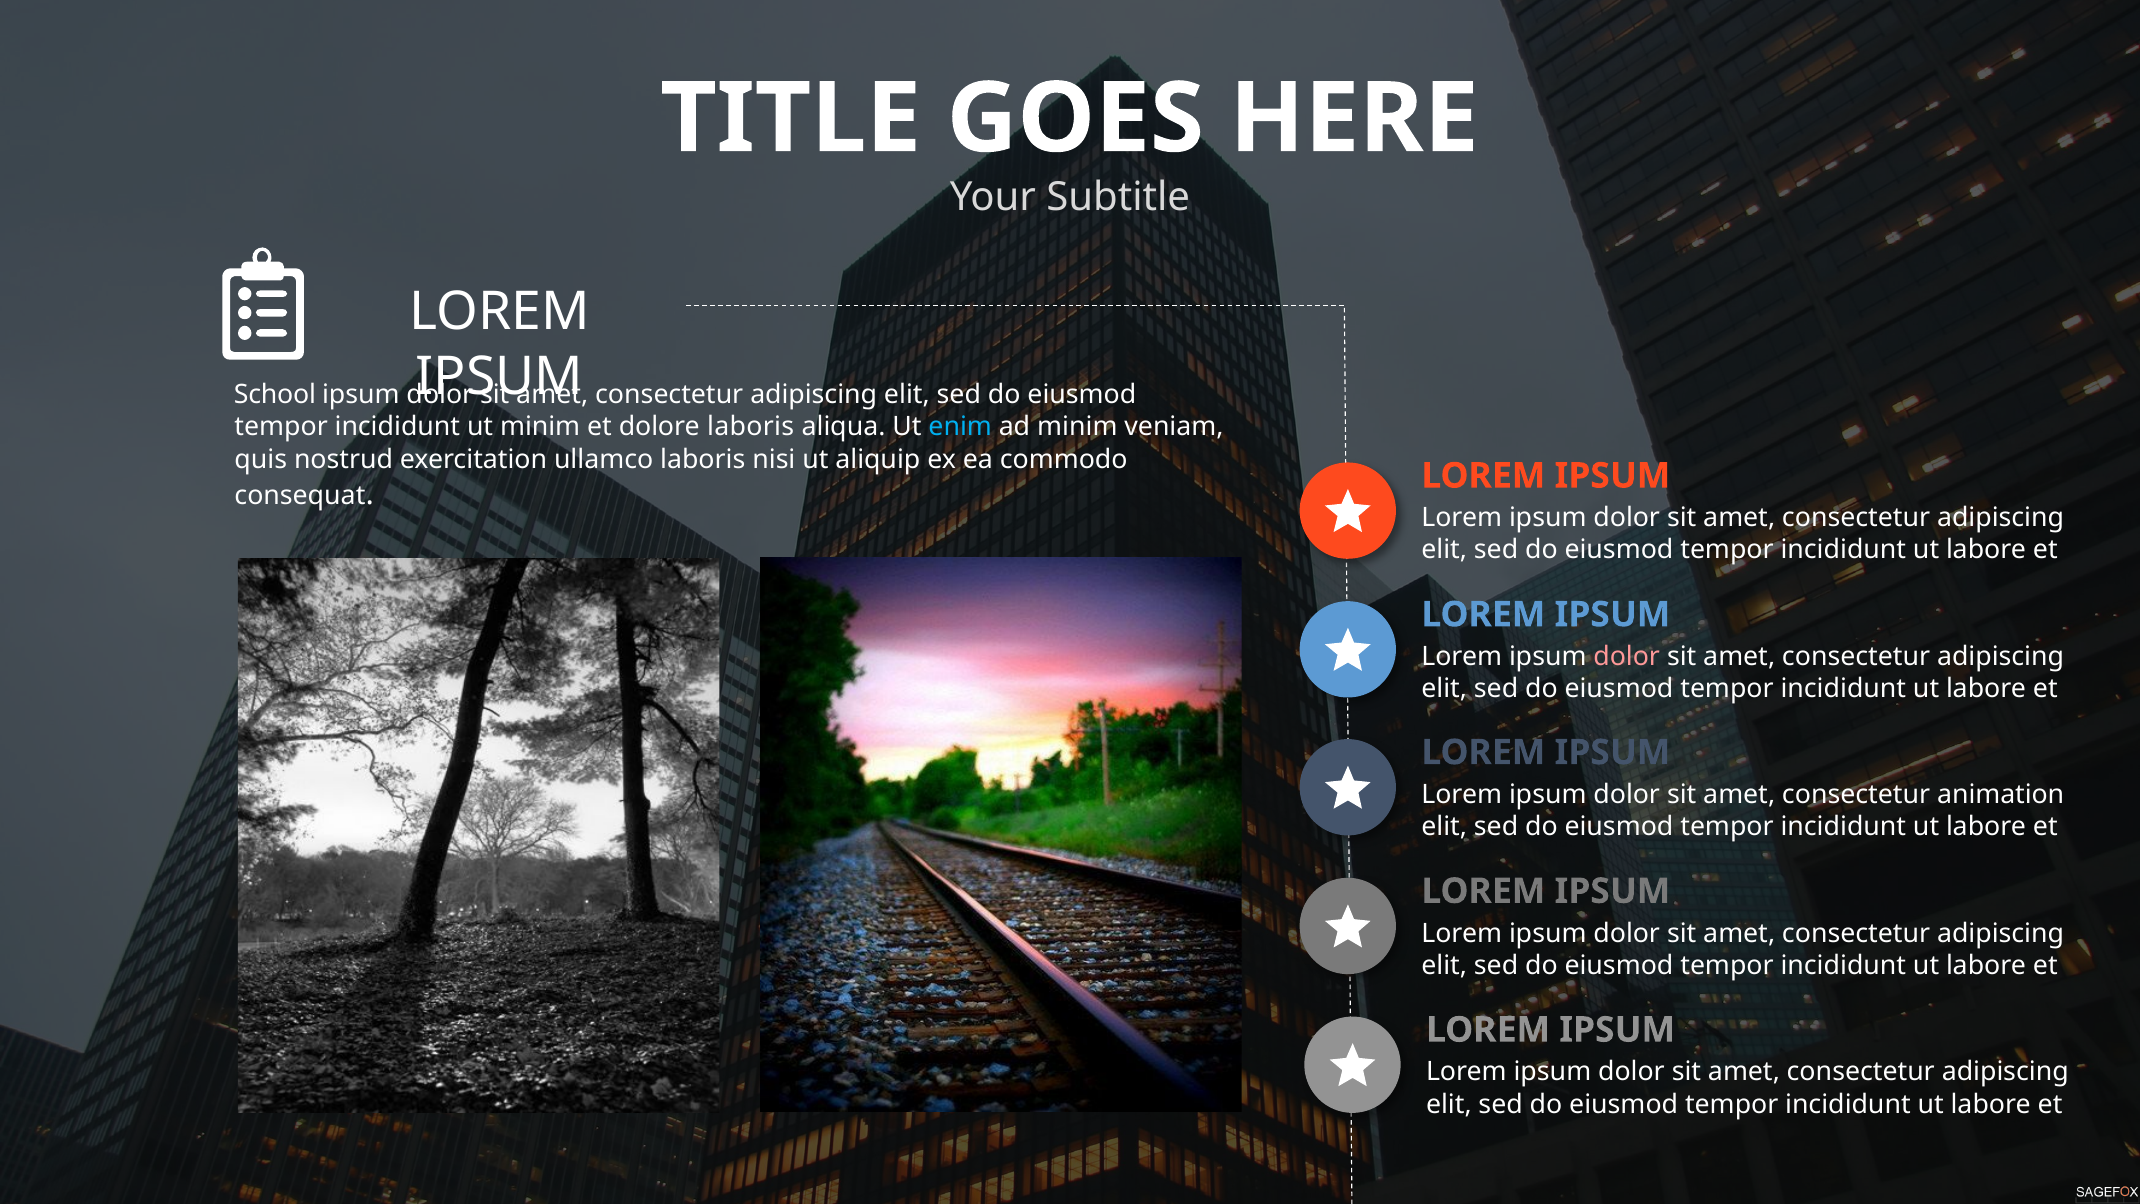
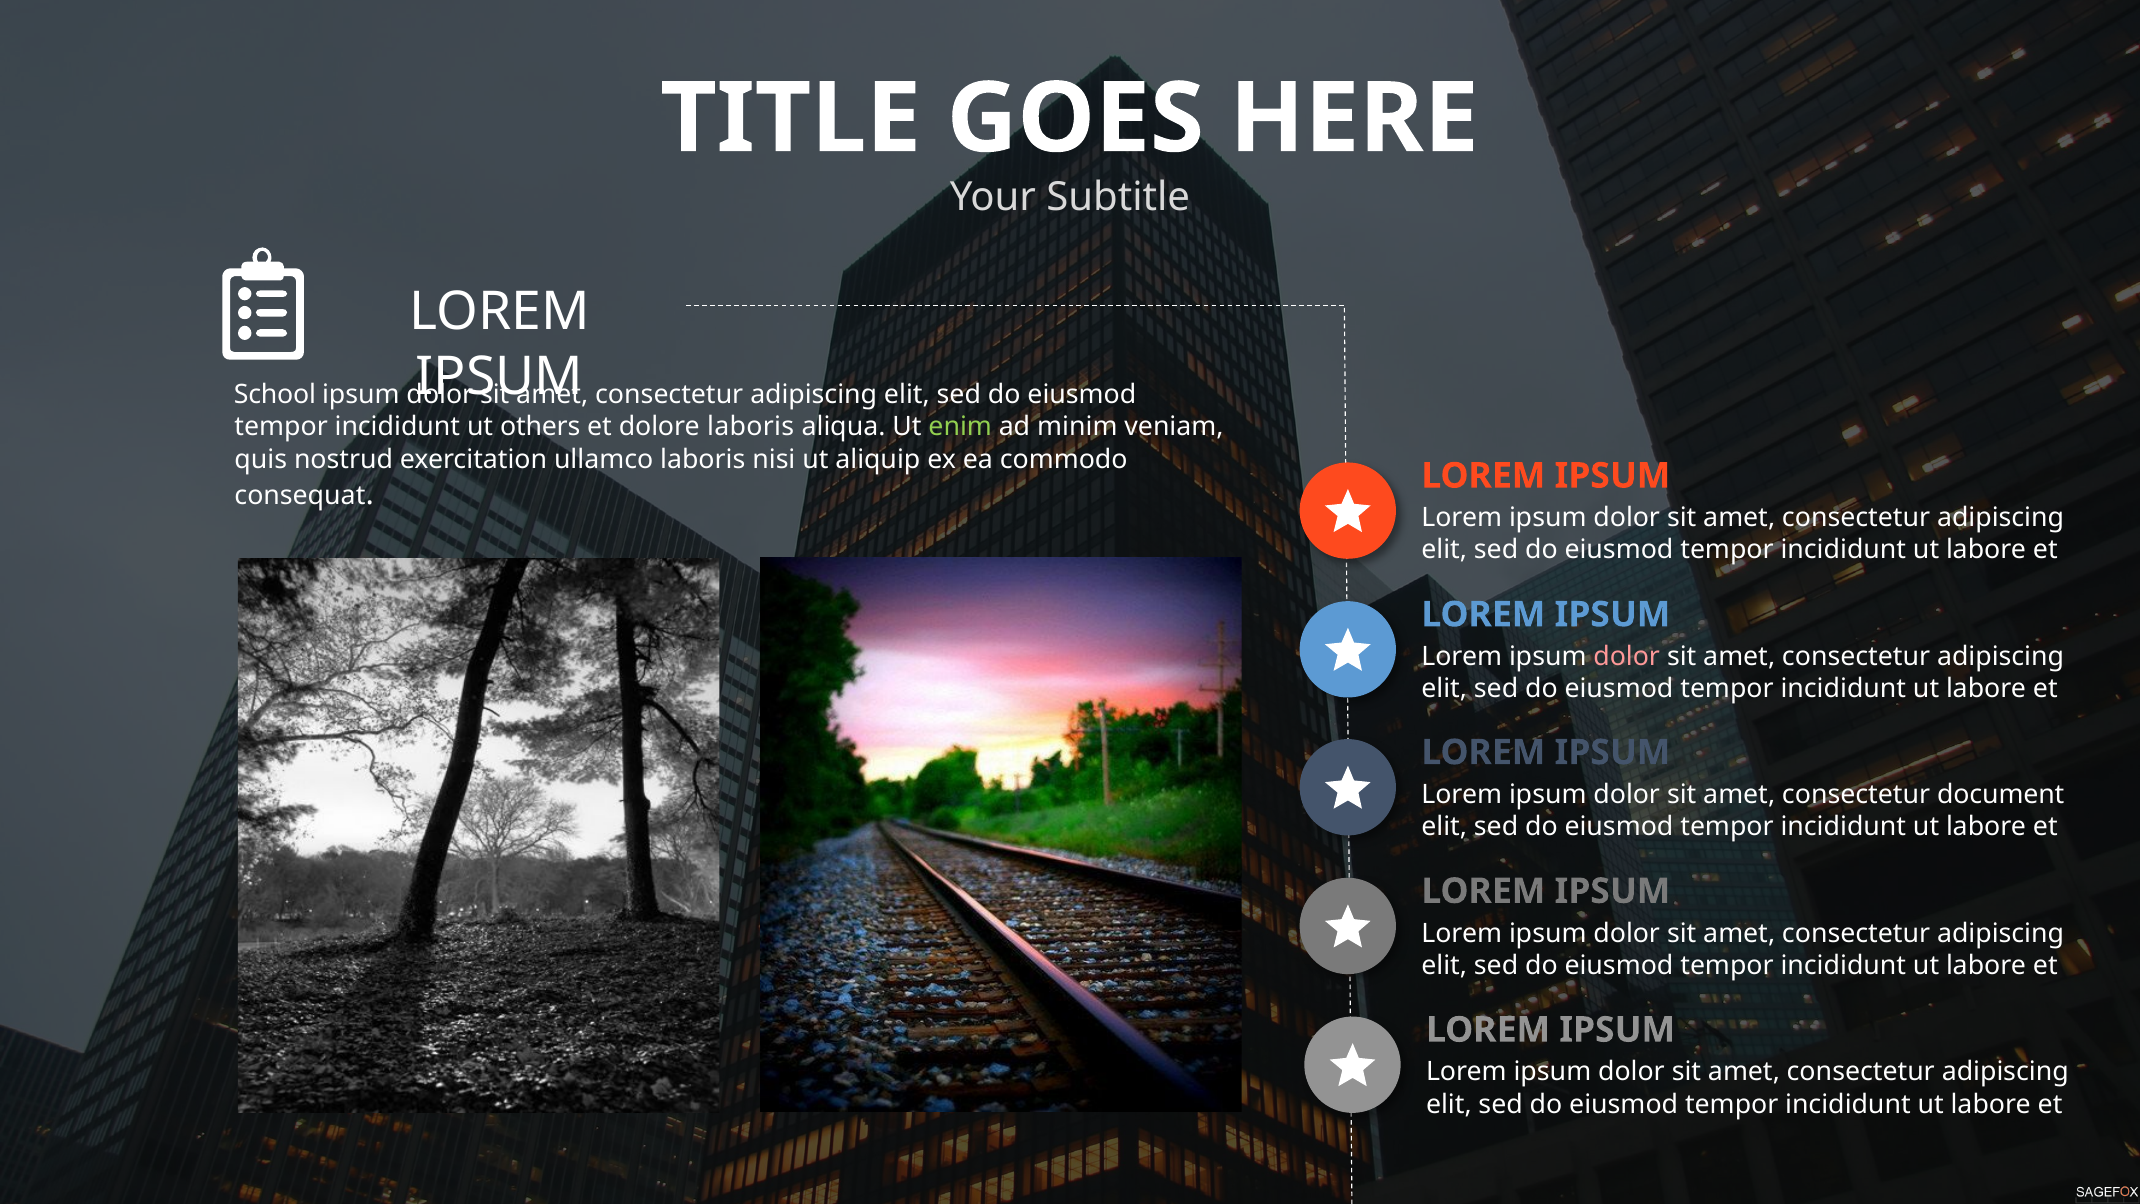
ut minim: minim -> others
enim colour: light blue -> light green
animation: animation -> document
